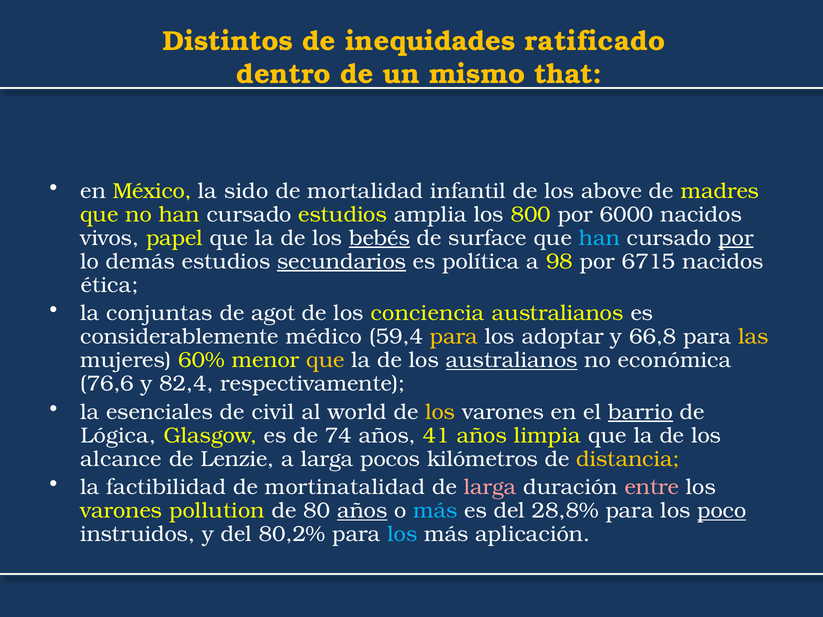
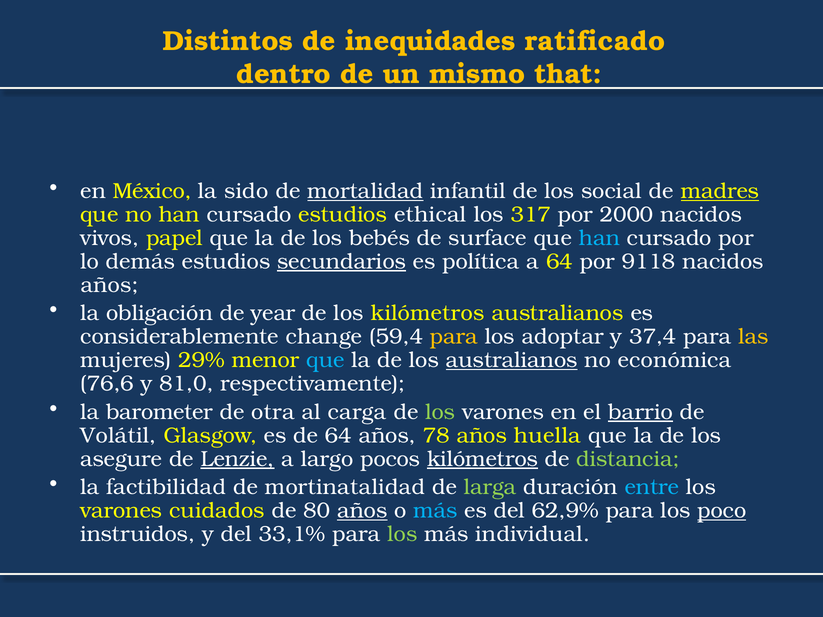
mortalidad underline: none -> present
above: above -> social
madres underline: none -> present
amplia: amplia -> ethical
800: 800 -> 317
6000: 6000 -> 2000
bebés underline: present -> none
por at (736, 238) underline: present -> none
a 98: 98 -> 64
6715: 6715 -> 9118
ética at (110, 285): ética -> años
conjuntas: conjuntas -> obligación
agot: agot -> year
los conciencia: conciencia -> kilómetros
médico: médico -> change
66,8: 66,8 -> 37,4
60%: 60% -> 29%
que at (325, 360) colour: yellow -> light blue
82,4: 82,4 -> 81,0
esenciales: esenciales -> barometer
civil: civil -> otra
world: world -> carga
los at (440, 412) colour: yellow -> light green
Lógica: Lógica -> Volátil
de 74: 74 -> 64
41: 41 -> 78
limpia: limpia -> huella
alcance: alcance -> asegure
Lenzie underline: none -> present
a larga: larga -> largo
kilómetros at (483, 459) underline: none -> present
distancia colour: yellow -> light green
larga at (490, 487) colour: pink -> light green
entre colour: pink -> light blue
pollution: pollution -> cuidados
28,8%: 28,8% -> 62,9%
80,2%: 80,2% -> 33,1%
los at (402, 534) colour: light blue -> light green
aplicación: aplicación -> individual
